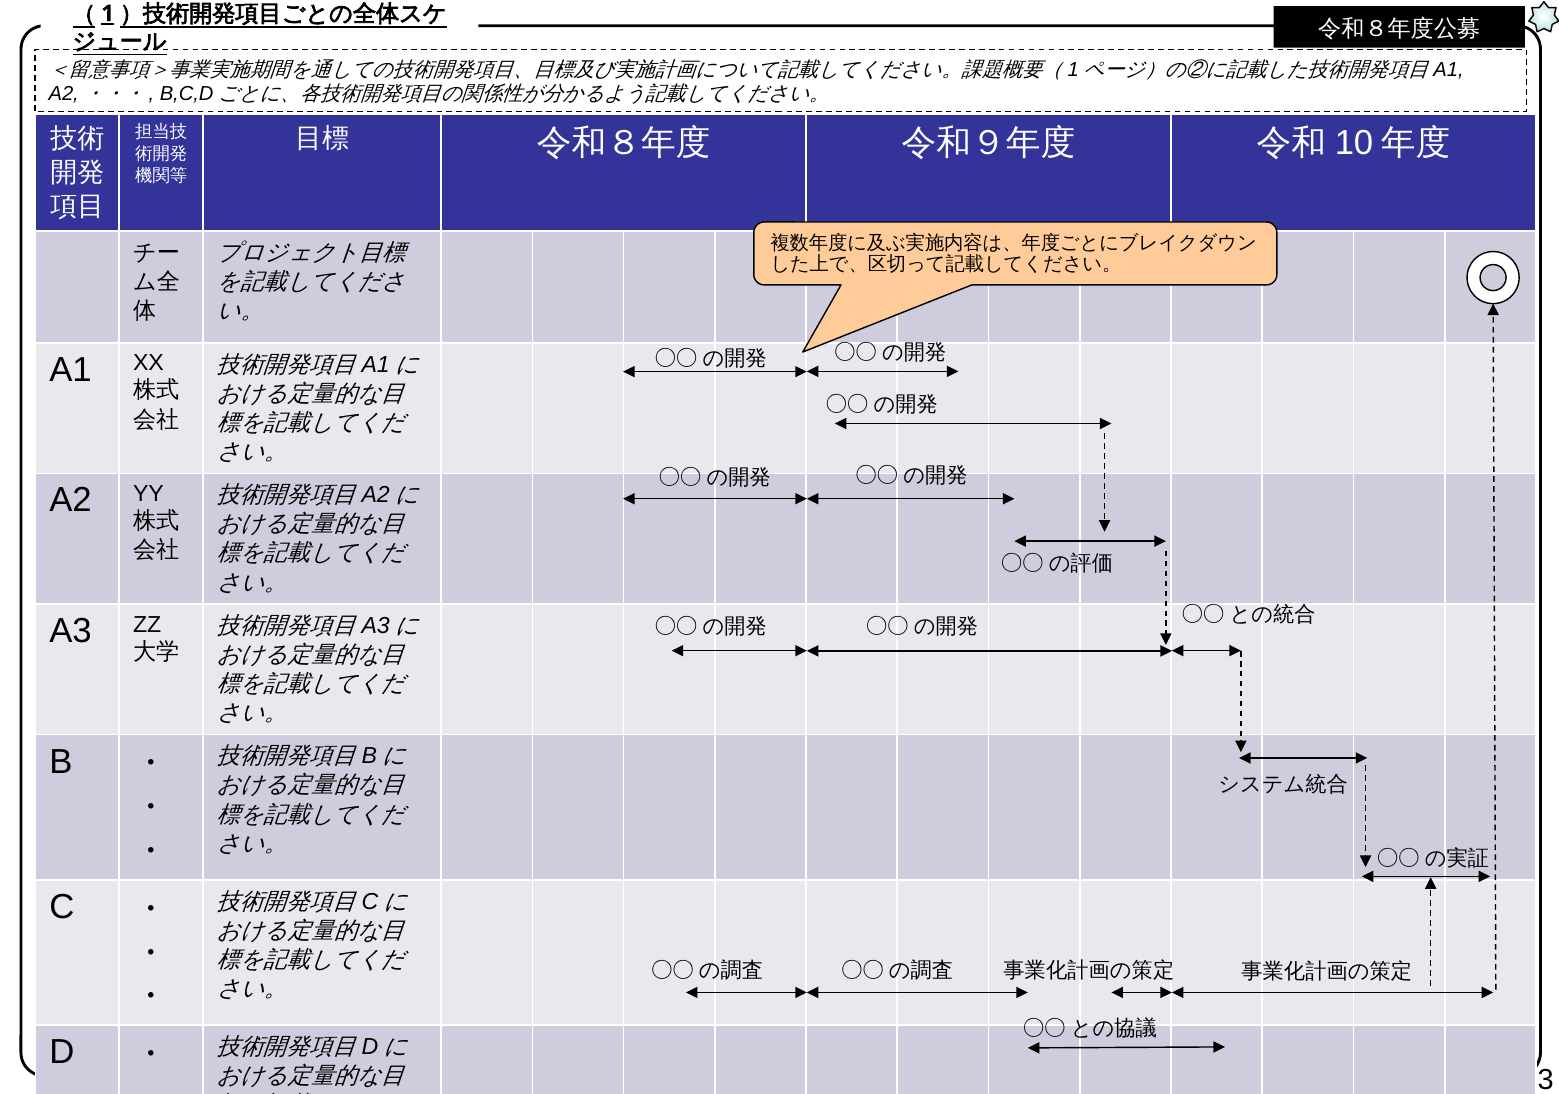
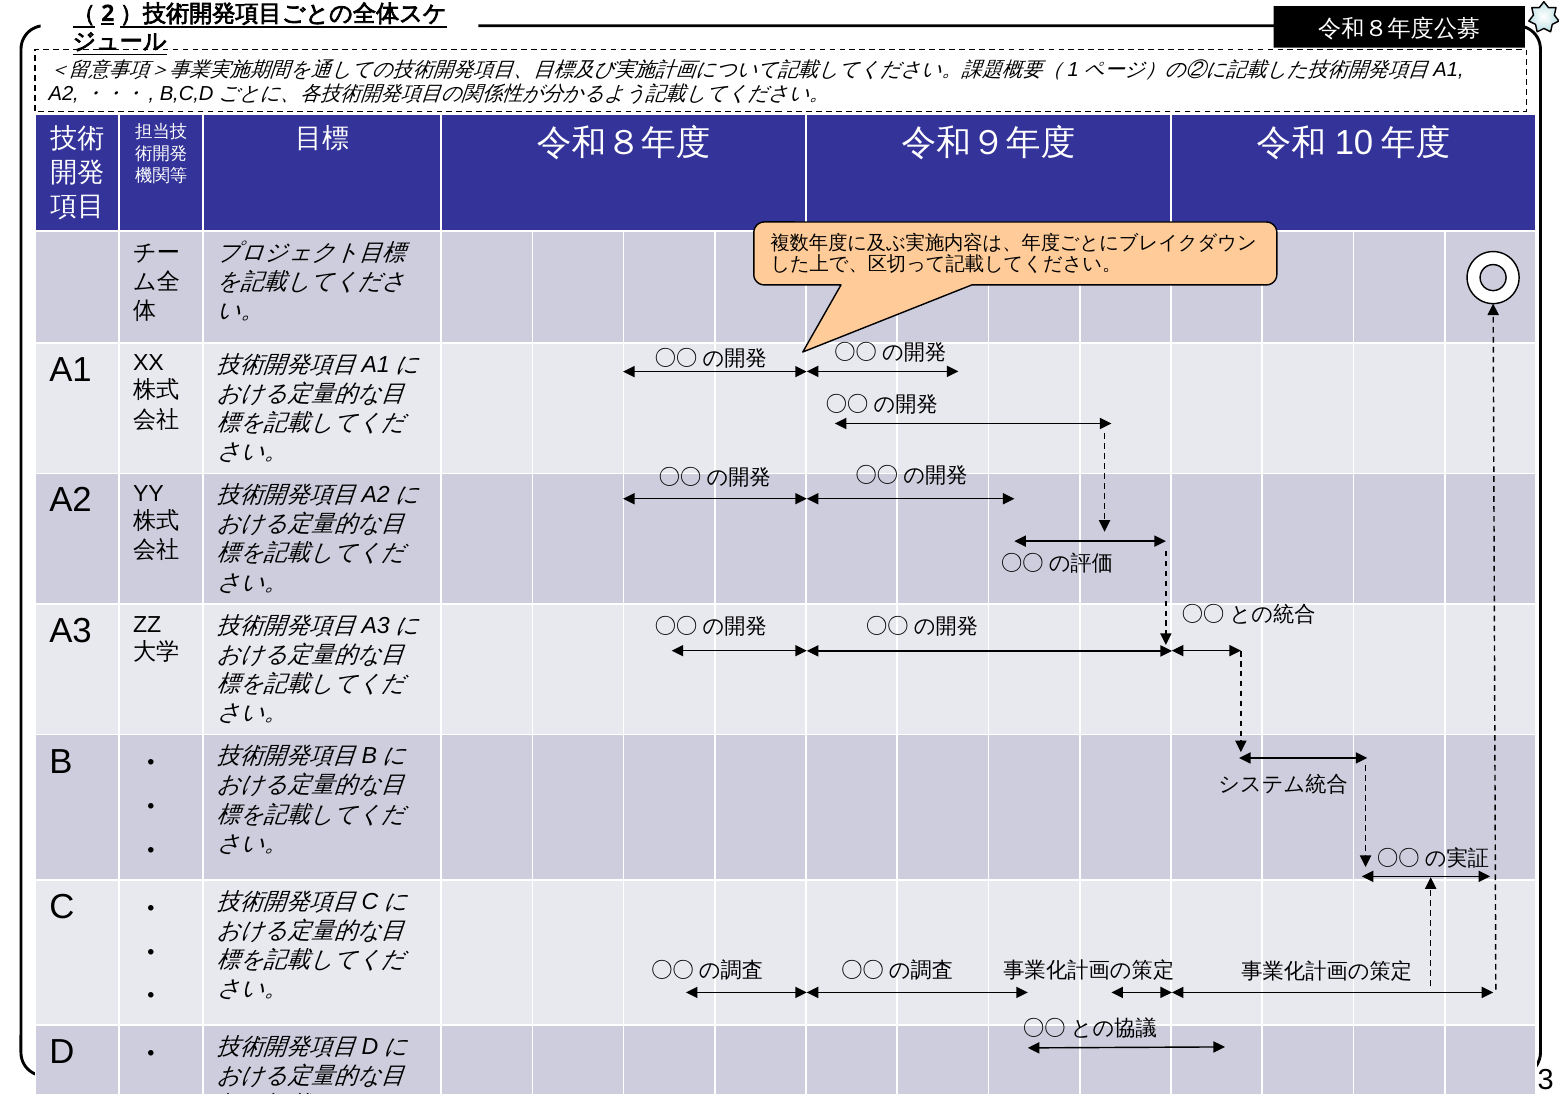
1: 1 -> 2
